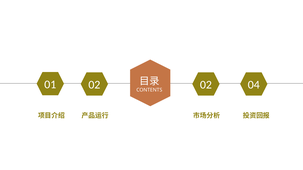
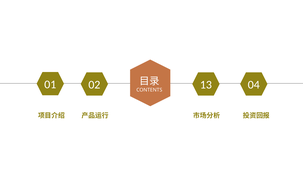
02 02: 02 -> 13
